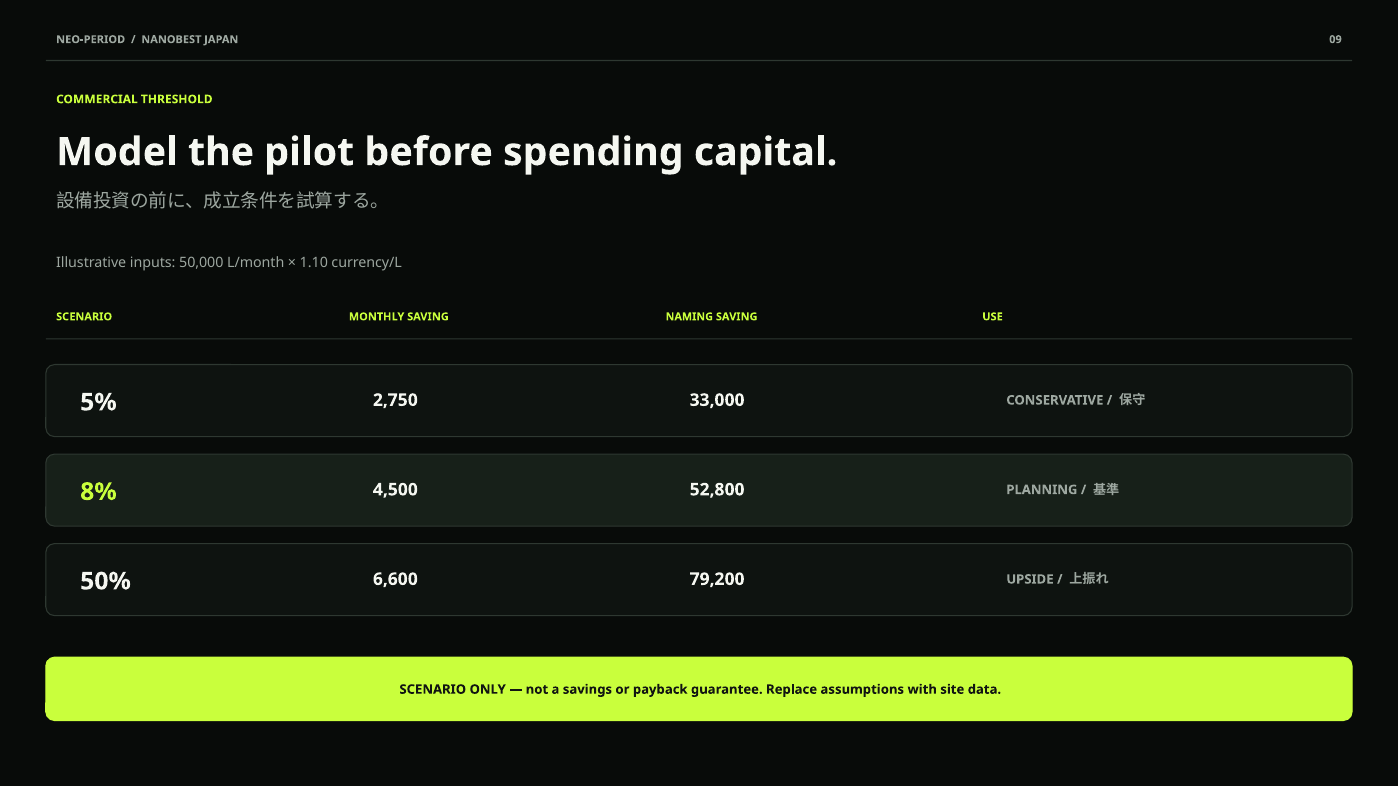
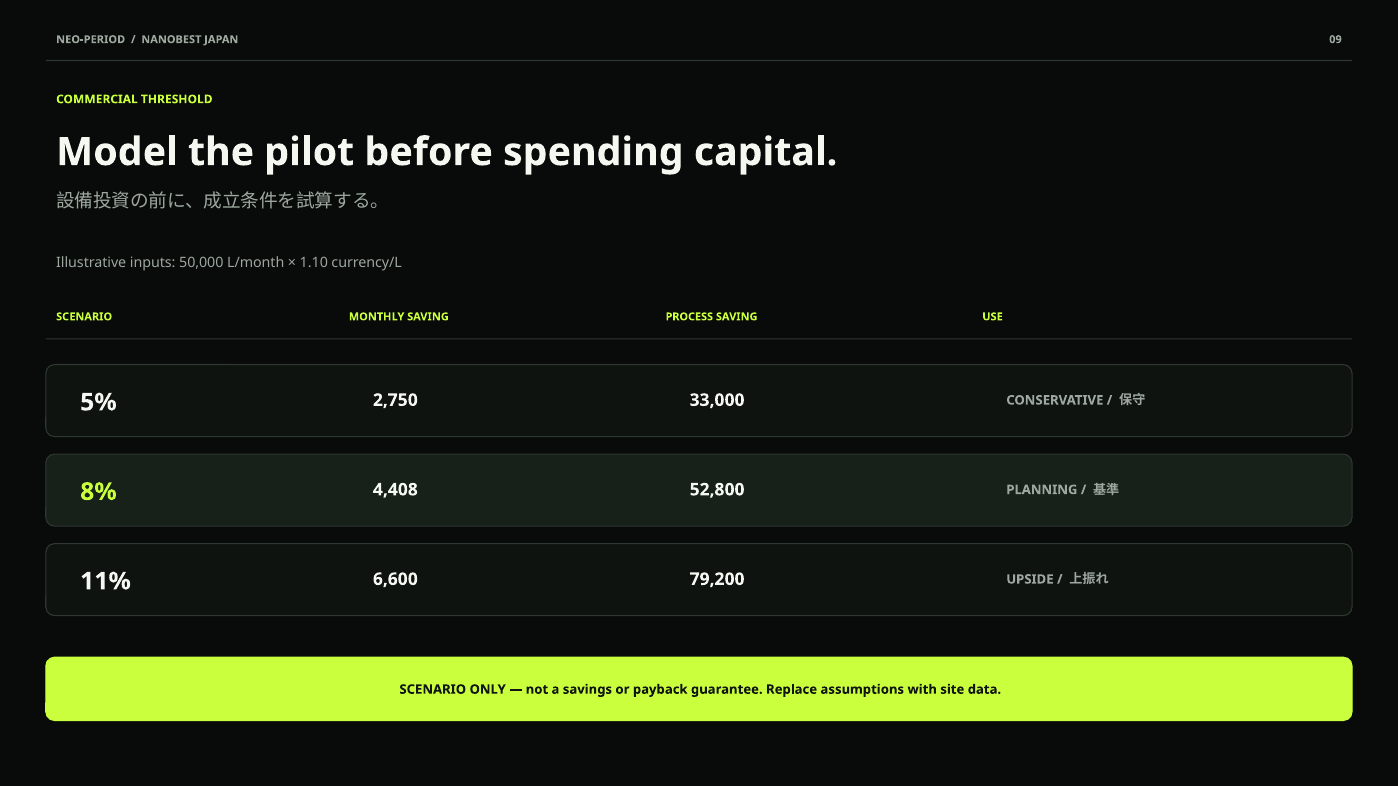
NAMING: NAMING -> PROCESS
4,500: 4,500 -> 4,408
50%: 50% -> 11%
